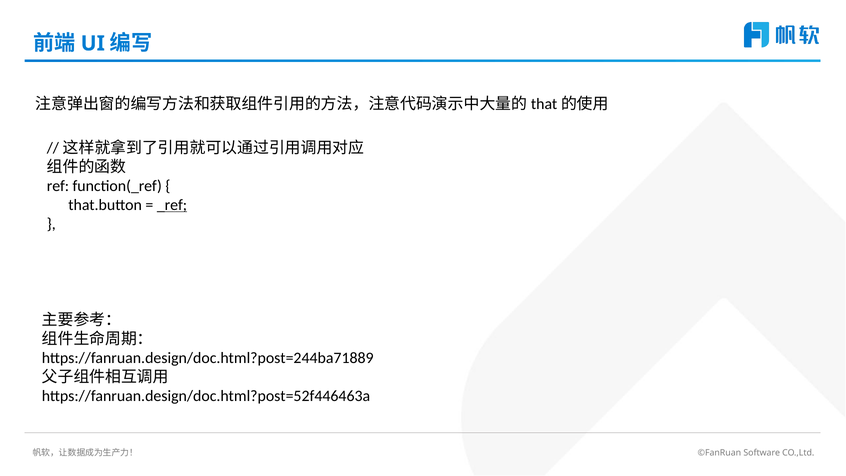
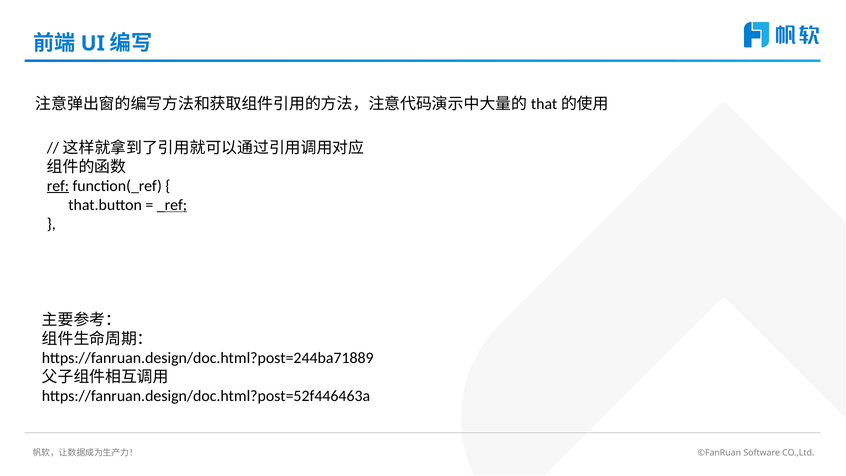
ref underline: none -> present
